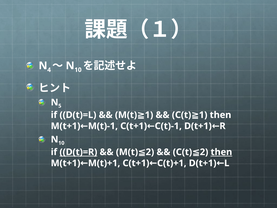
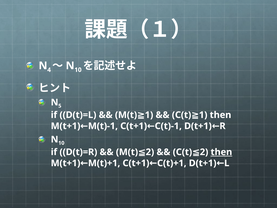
D(t)=R underline: present -> none
